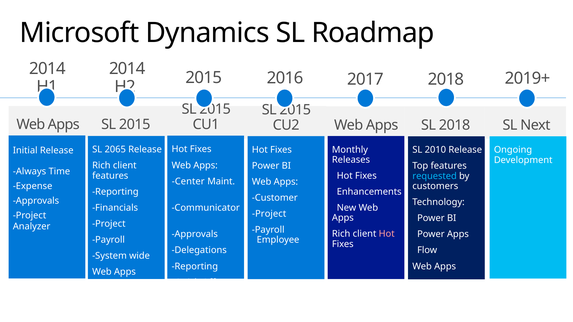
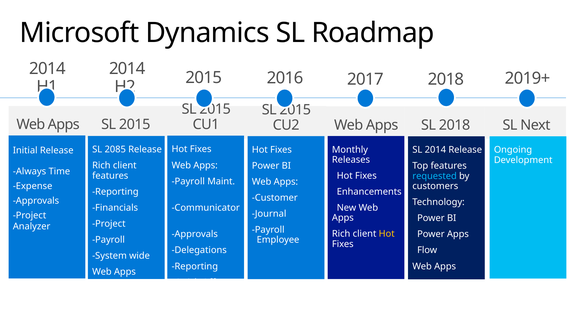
2065: 2065 -> 2085
SL 2010: 2010 -> 2014
Center at (188, 182): Center -> Payroll
Project at (269, 214): Project -> Journal
Hot at (387, 234) colour: pink -> yellow
